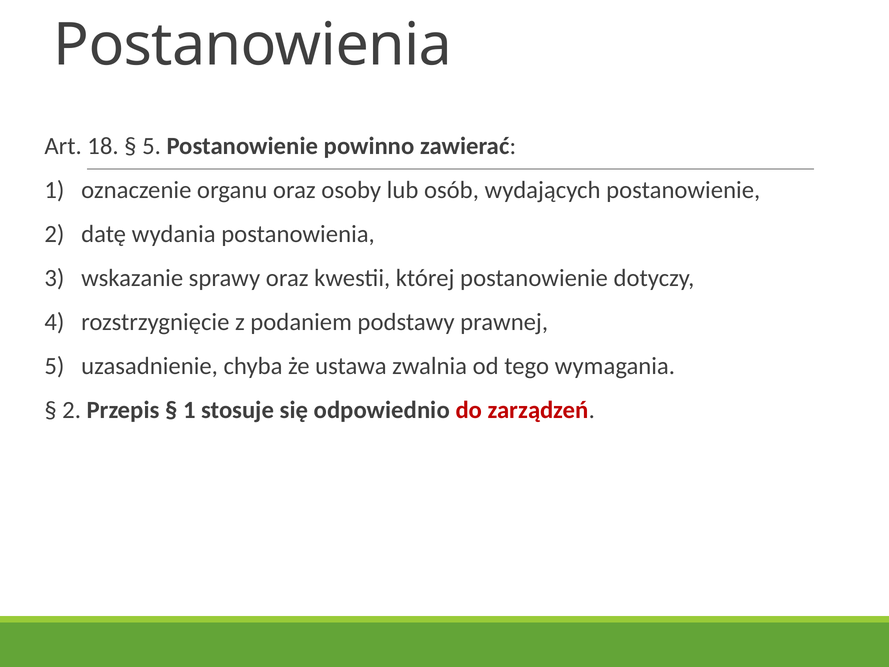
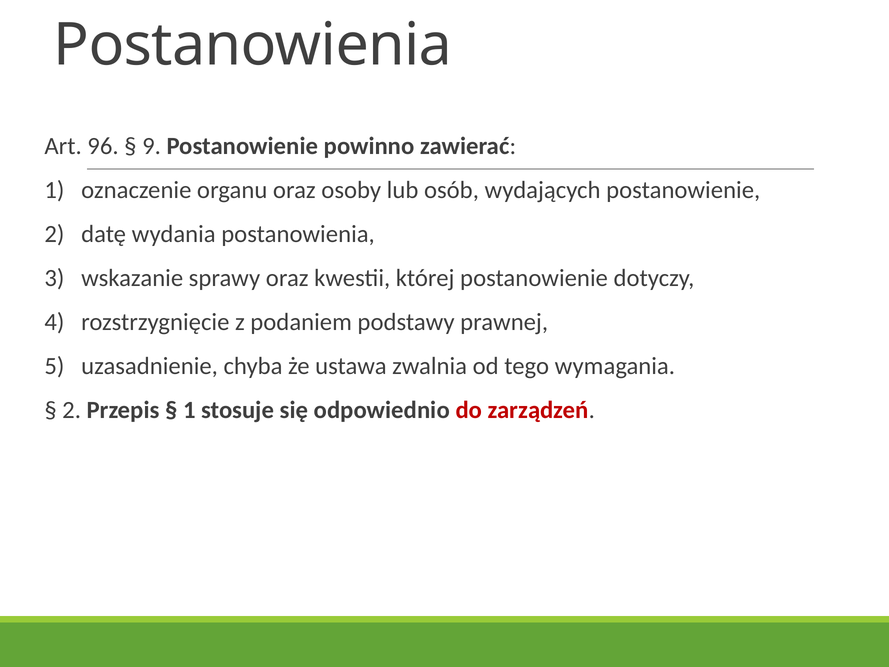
18: 18 -> 96
5 at (152, 146): 5 -> 9
